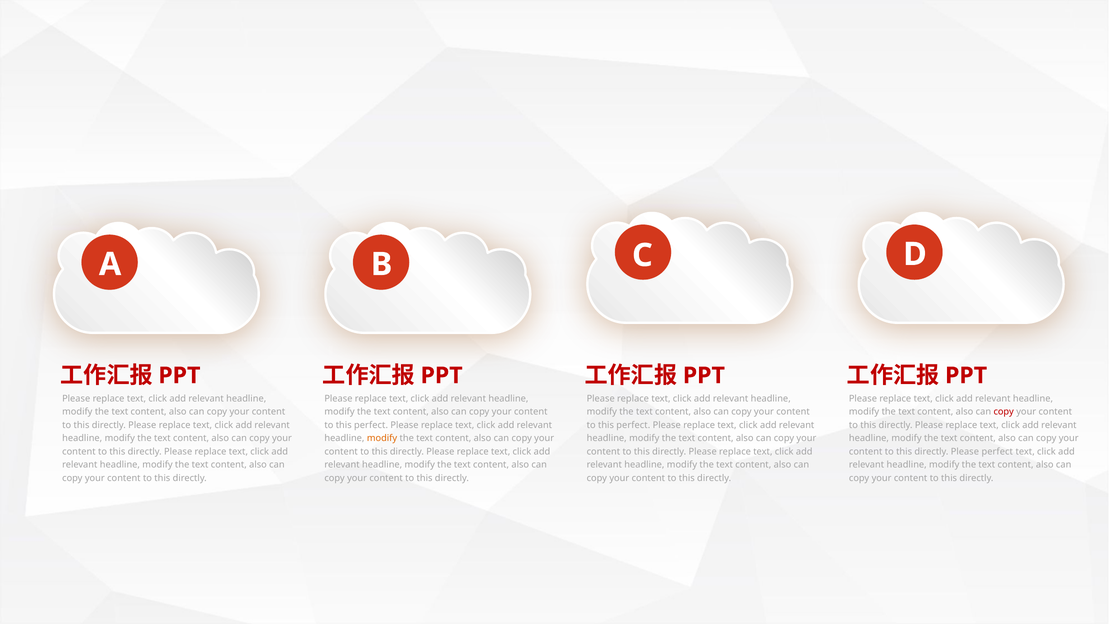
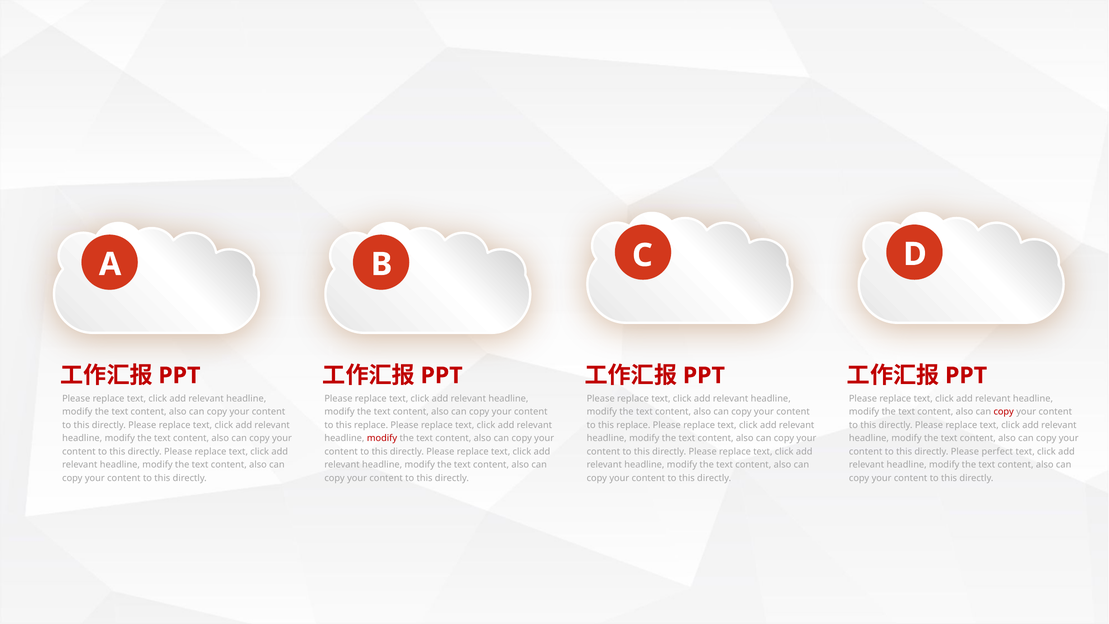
perfect at (371, 425): perfect -> replace
perfect at (633, 425): perfect -> replace
modify at (382, 438) colour: orange -> red
